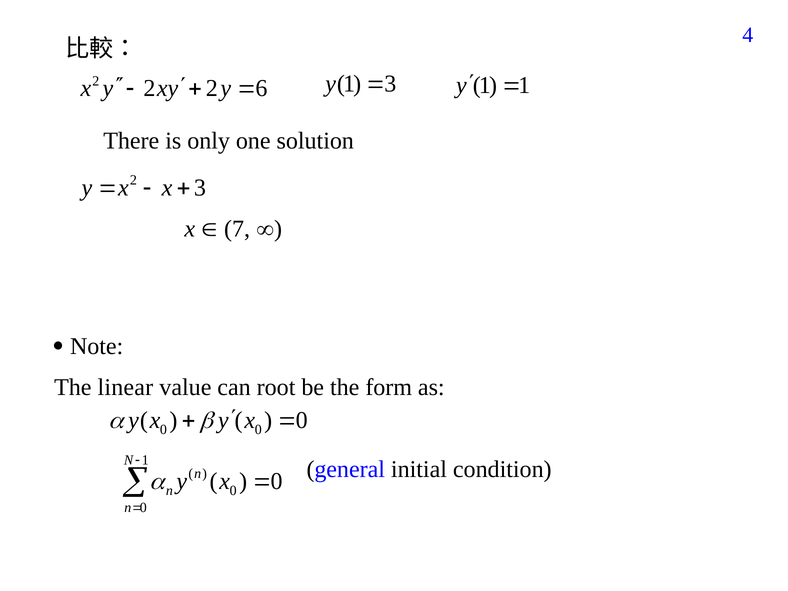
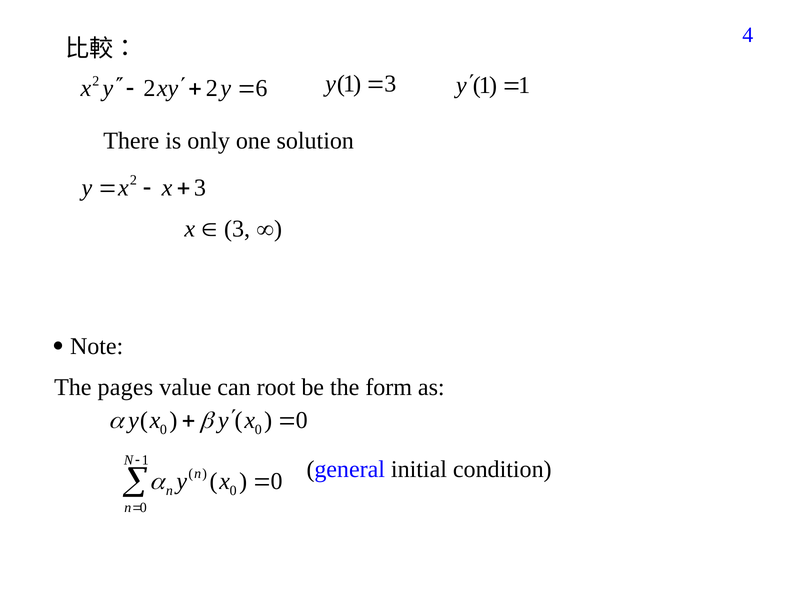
7 at (237, 229): 7 -> 3
linear: linear -> pages
